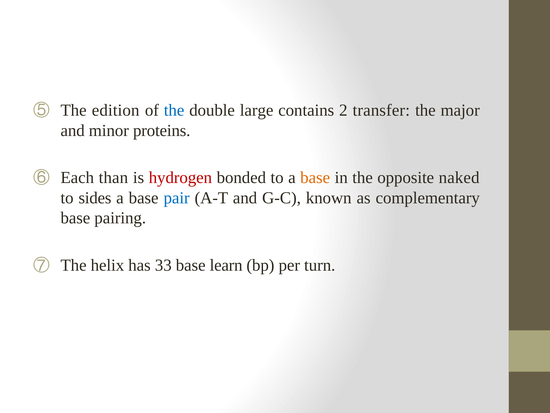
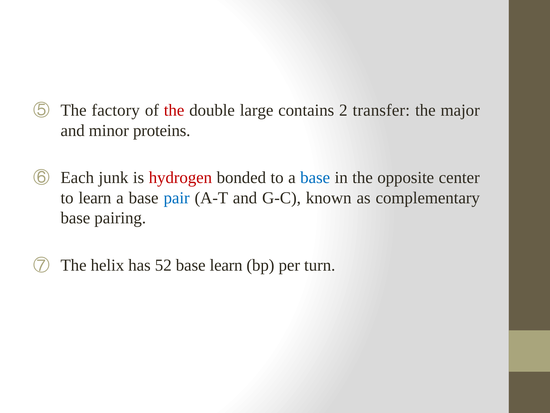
edition: edition -> factory
the at (174, 110) colour: blue -> red
than: than -> junk
base at (315, 177) colour: orange -> blue
naked: naked -> center
to sides: sides -> learn
33: 33 -> 52
